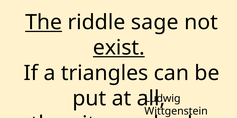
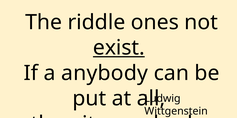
The underline: present -> none
sage: sage -> ones
triangles: triangles -> anybody
